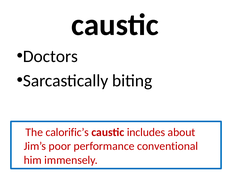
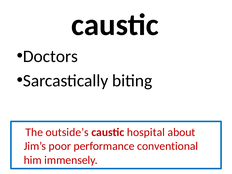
calorific’s: calorific’s -> outside’s
includes: includes -> hospital
